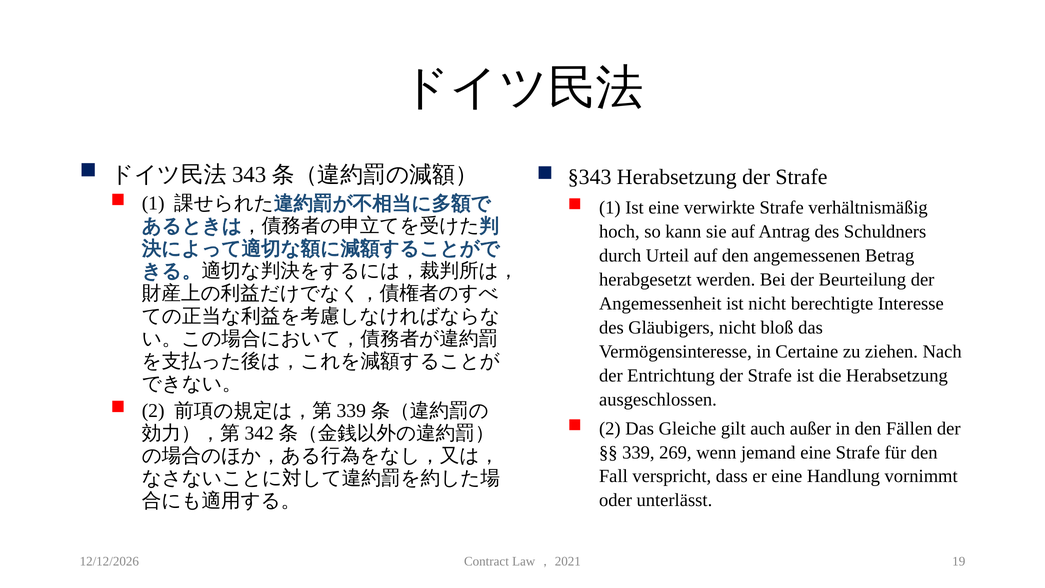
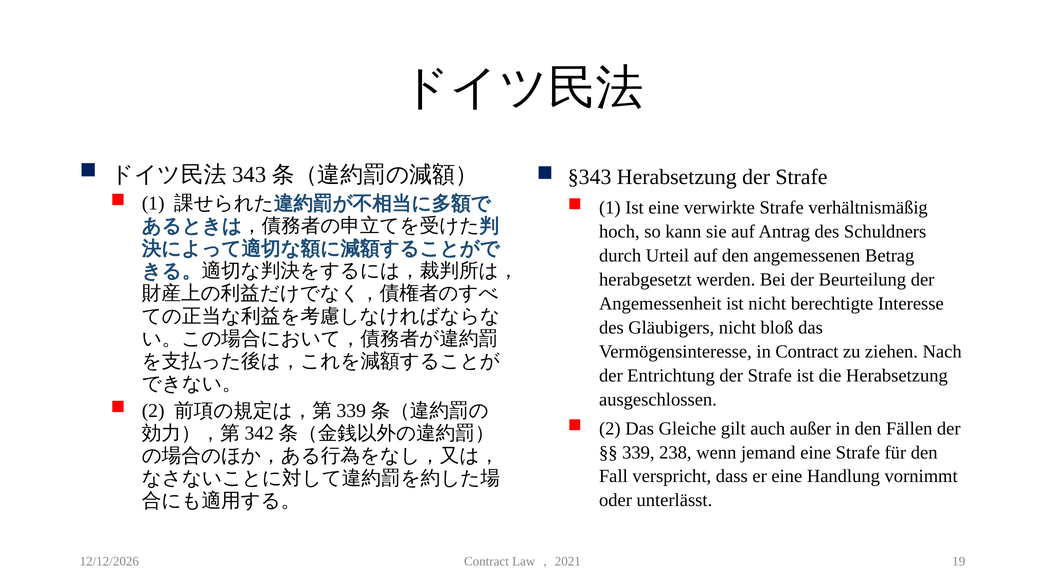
in Certaine: Certaine -> Contract
269: 269 -> 238
